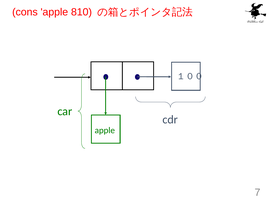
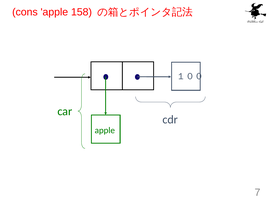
810: 810 -> 158
